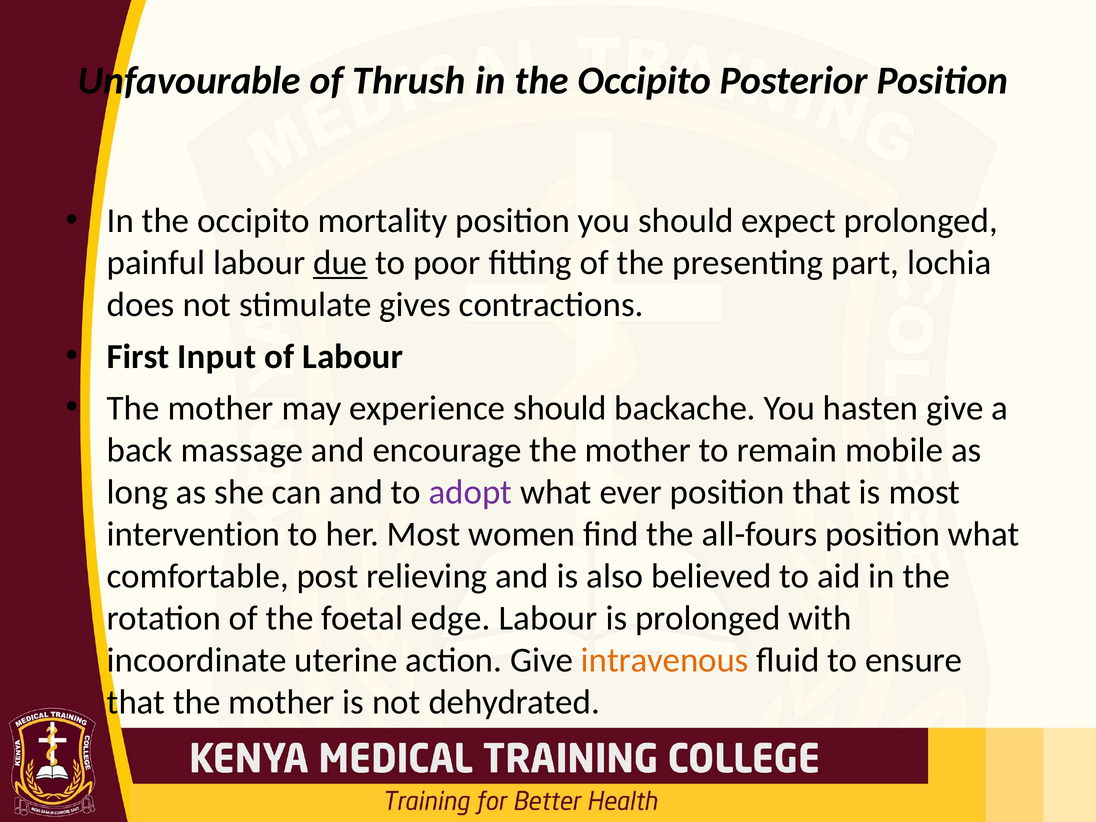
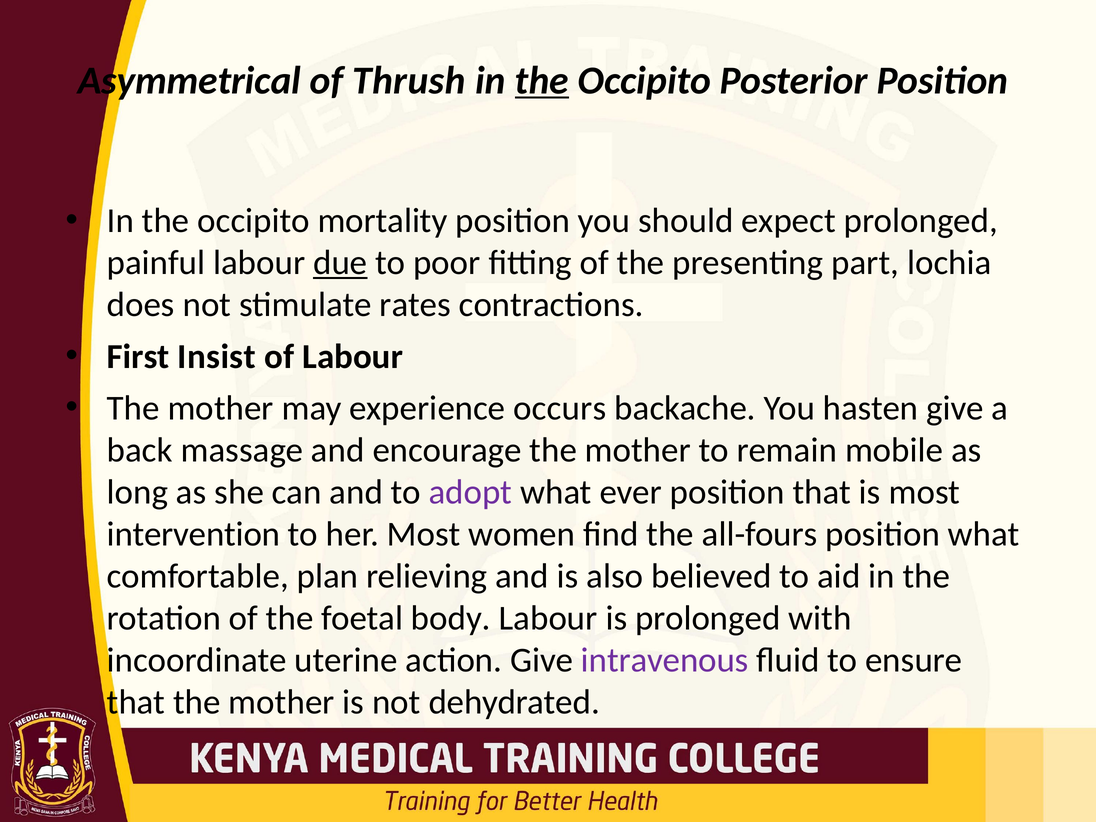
Unfavourable: Unfavourable -> Asymmetrical
the at (542, 80) underline: none -> present
gives: gives -> rates
Input: Input -> Insist
experience should: should -> occurs
post: post -> plan
edge: edge -> body
intravenous colour: orange -> purple
